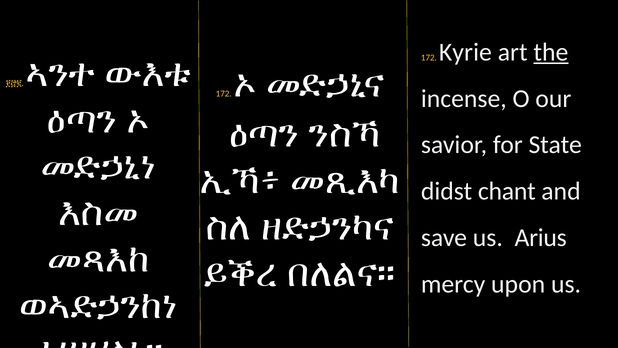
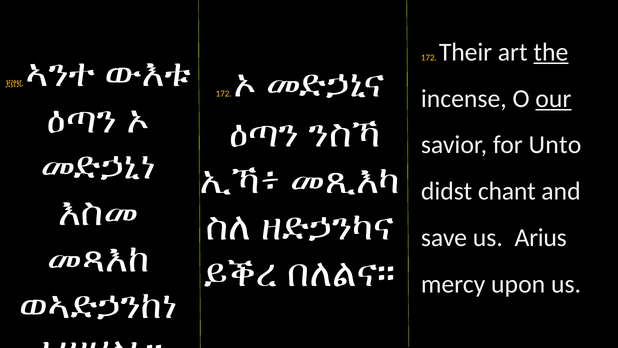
Kyrie: Kyrie -> Their
our underline: none -> present
State: State -> Unto
